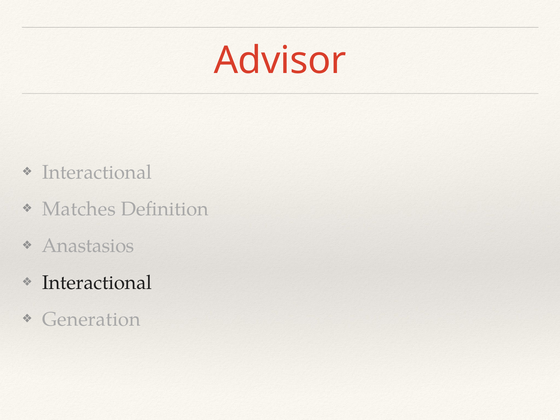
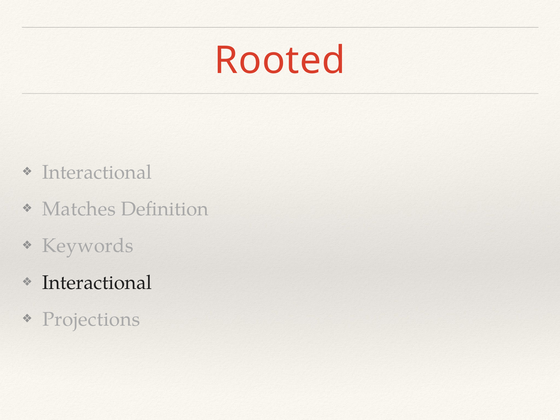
Advisor: Advisor -> Rooted
Anastasios: Anastasios -> Keywords
Generation: Generation -> Projections
